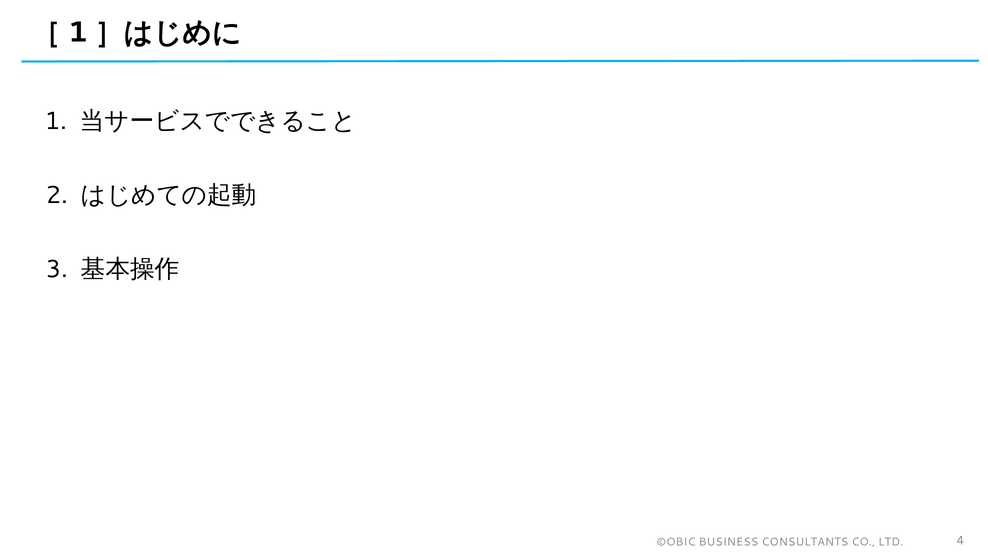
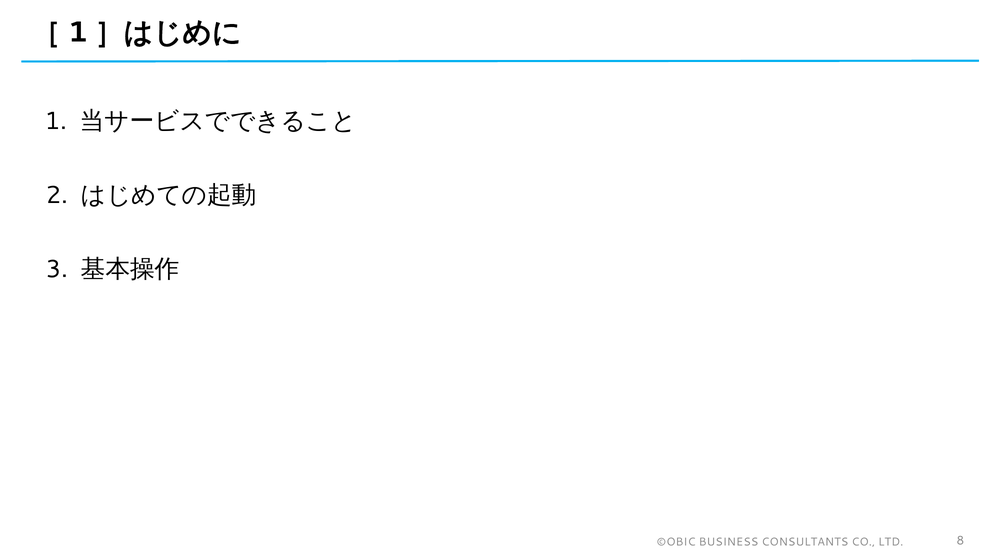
4: 4 -> 8
